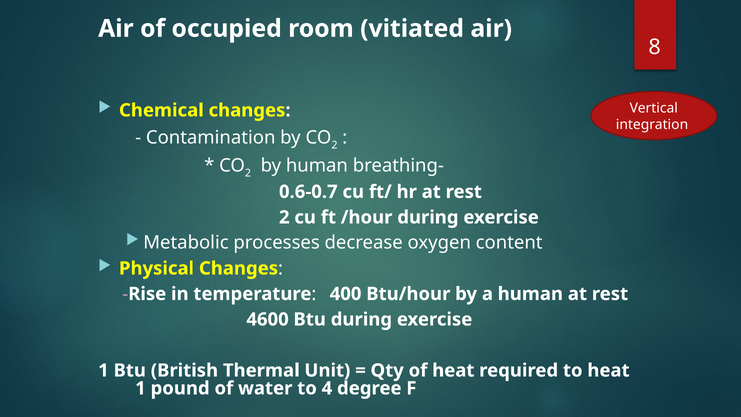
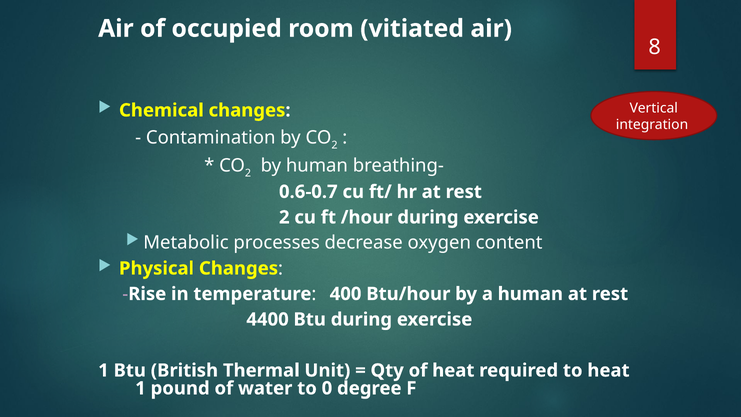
4600: 4600 -> 4400
4: 4 -> 0
